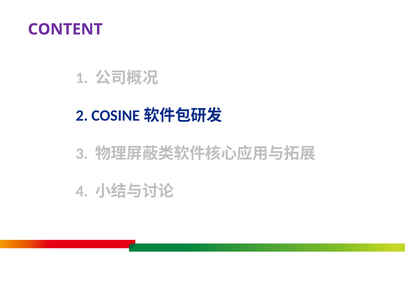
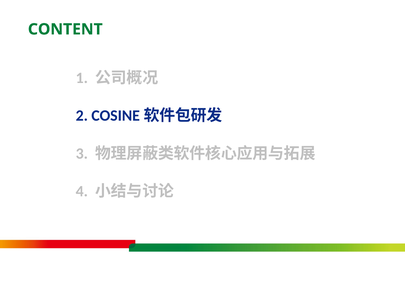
CONTENT colour: purple -> green
